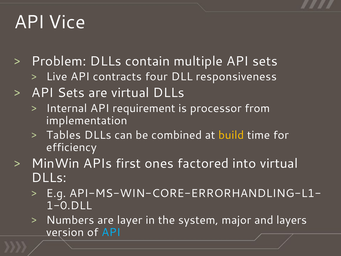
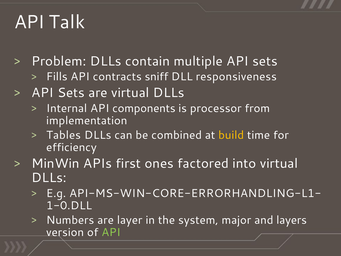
Vice: Vice -> Talk
Live: Live -> Fills
four: four -> sniff
requirement: requirement -> components
API at (111, 232) colour: light blue -> light green
